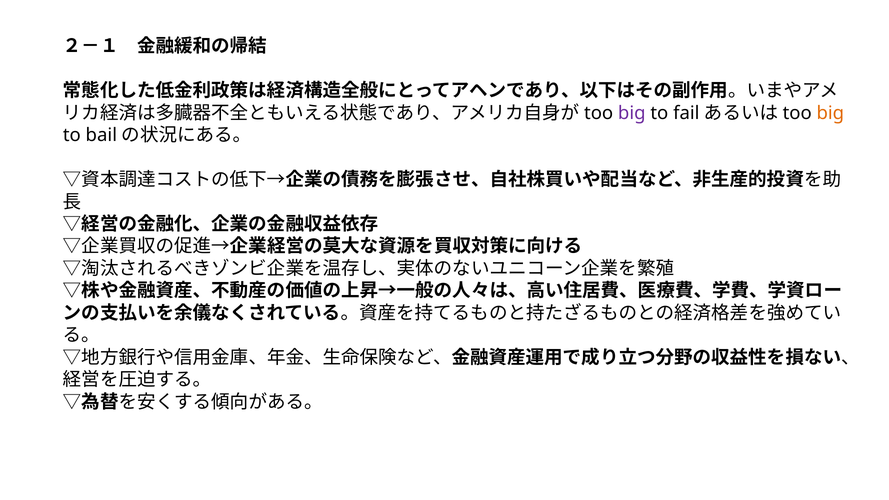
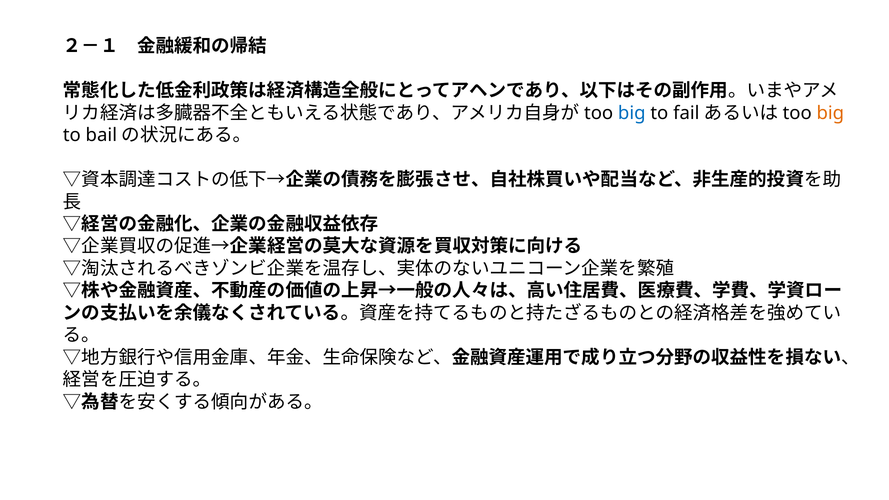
big at (632, 113) colour: purple -> blue
